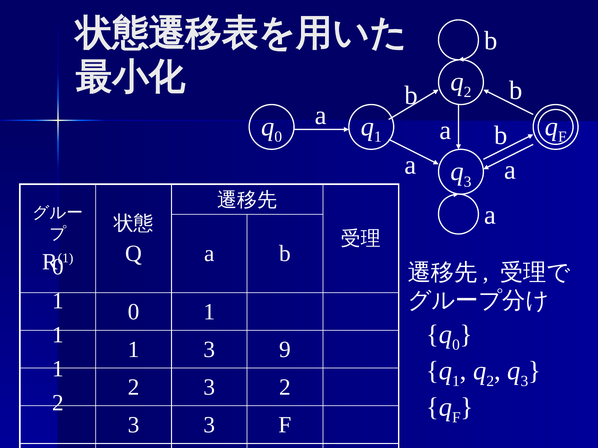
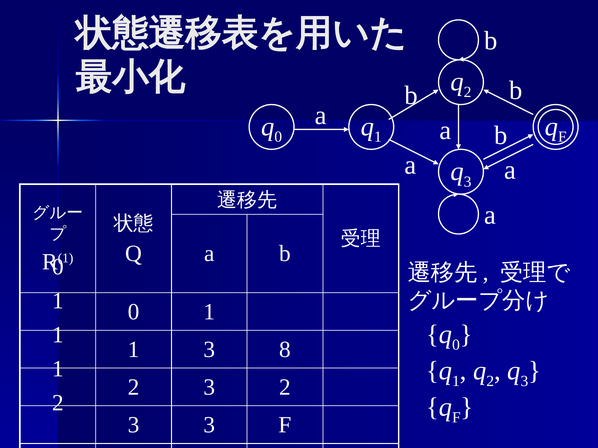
9: 9 -> 8
